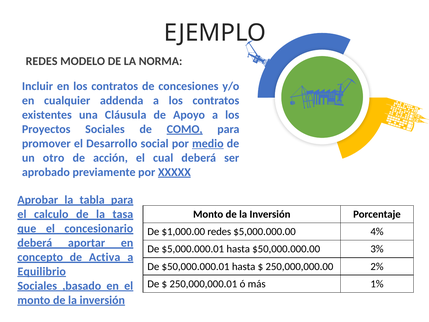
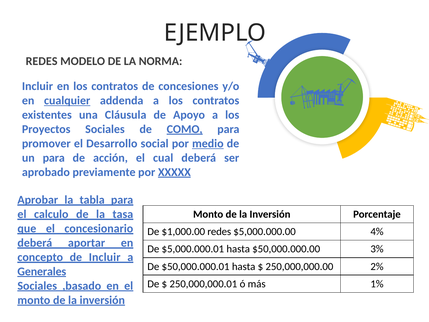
cualquier underline: none -> present
un otro: otro -> para
de Activa: Activa -> Incluir
Equilibrio: Equilibrio -> Generales
